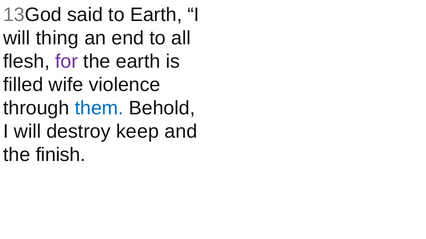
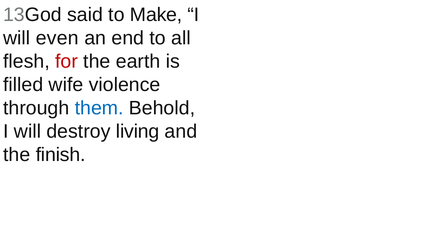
to Earth: Earth -> Make
thing: thing -> even
for colour: purple -> red
keep: keep -> living
